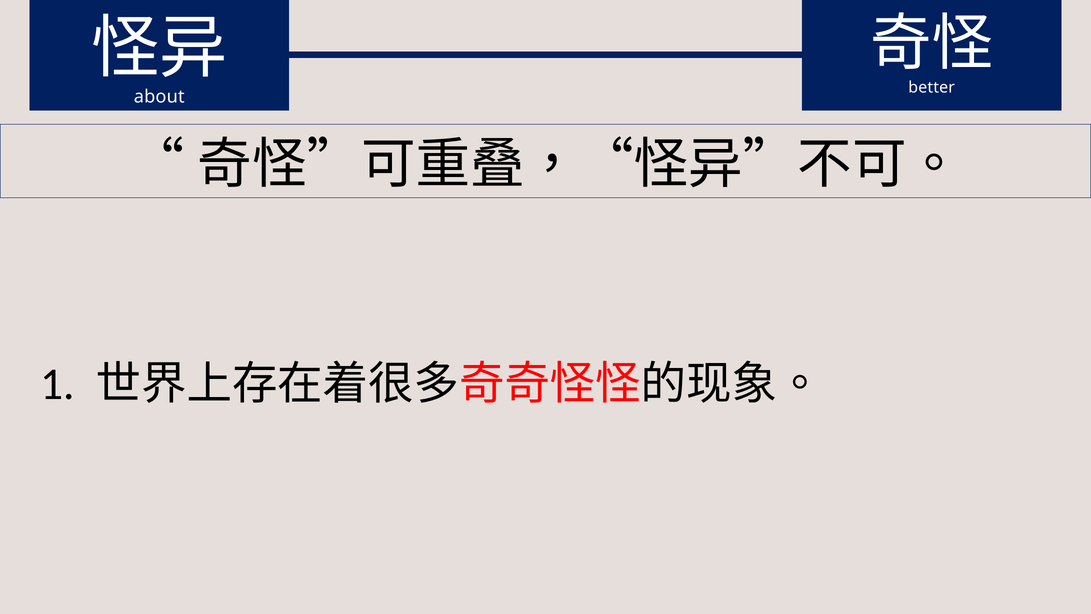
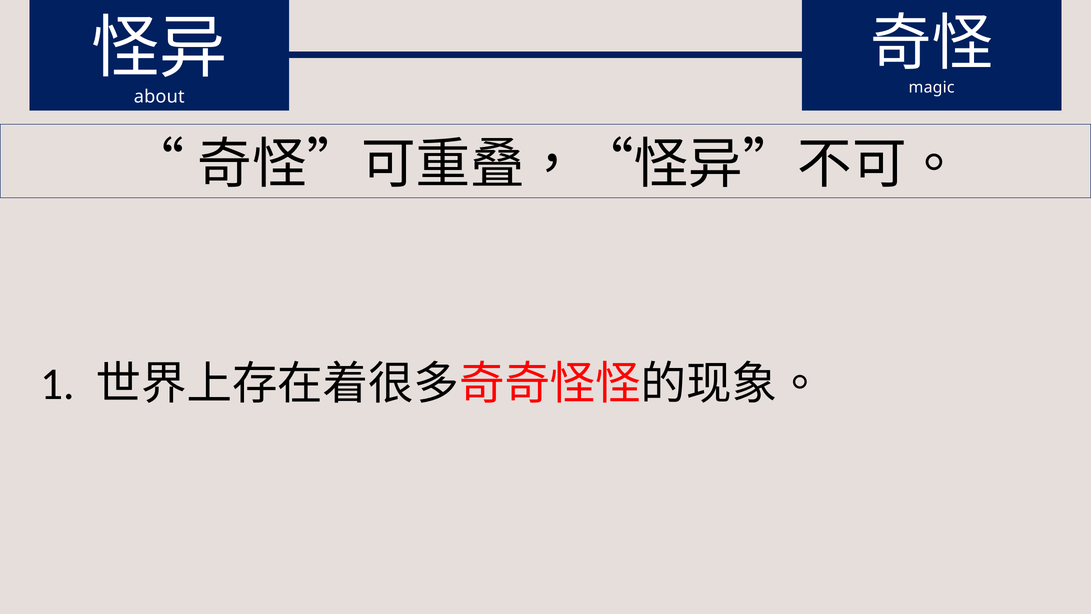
better: better -> magic
